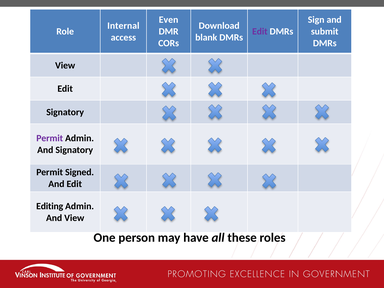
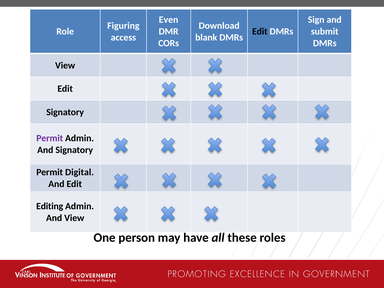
Internal: Internal -> Figuring
Edit at (260, 32) colour: purple -> black
Signed: Signed -> Digital
